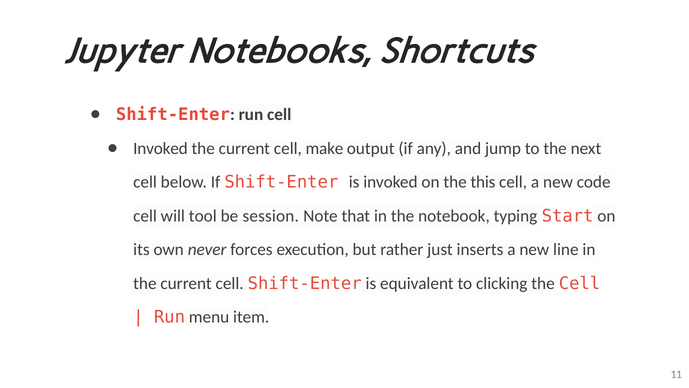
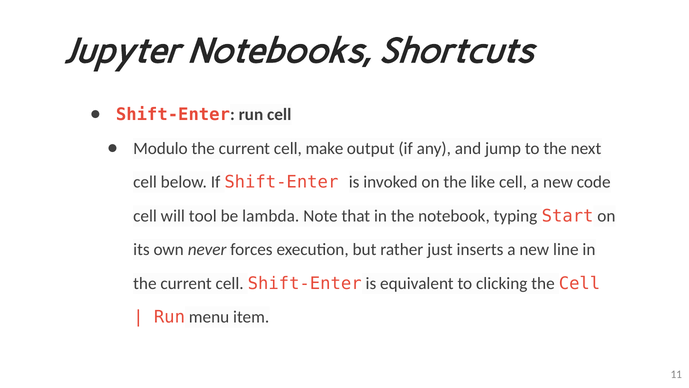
Invoked at (160, 148): Invoked -> Modulo
this: this -> like
session: session -> lambda
